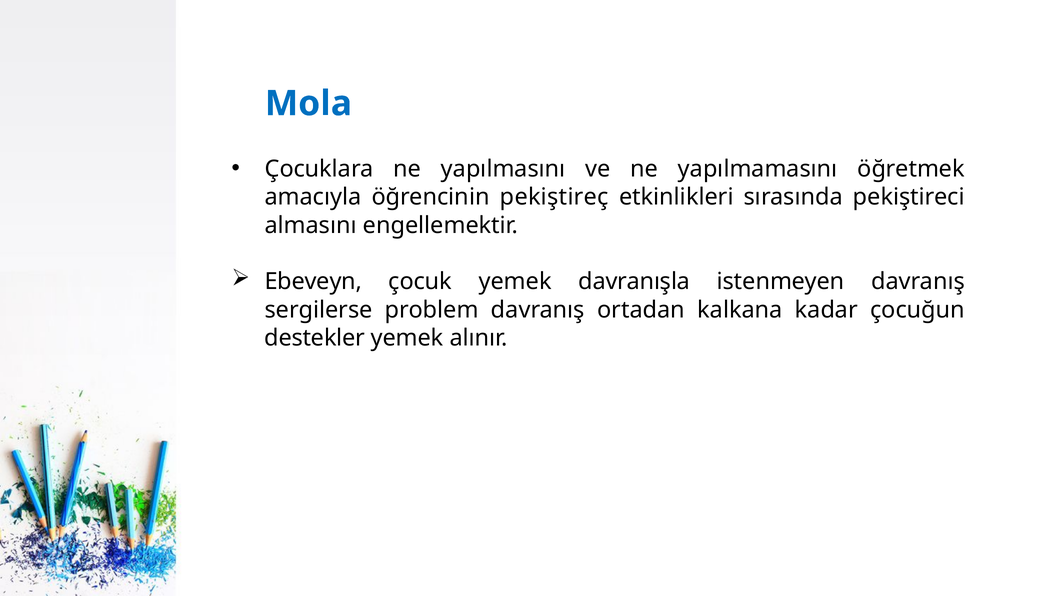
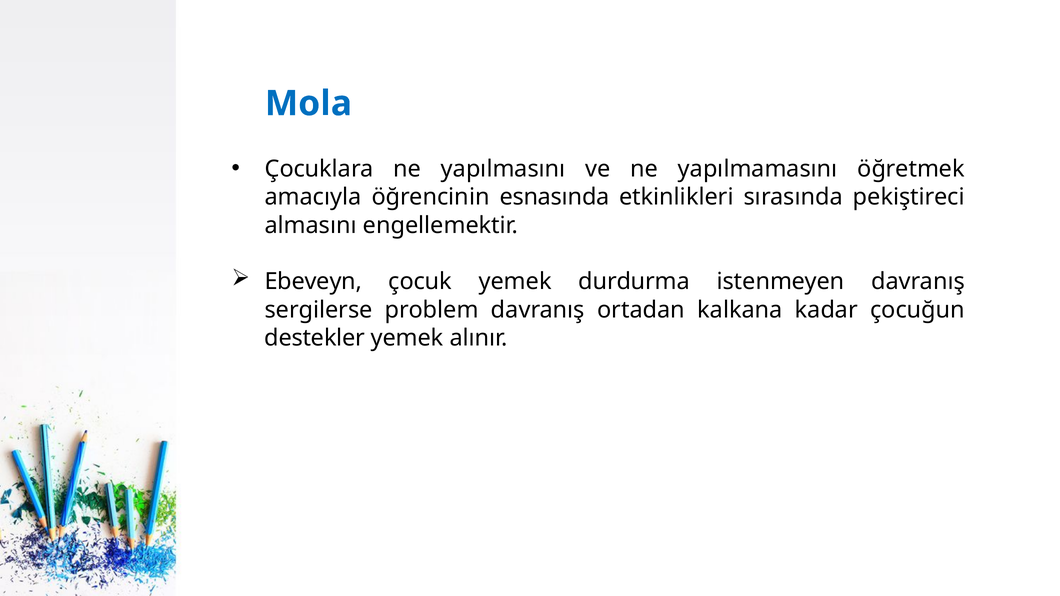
pekiştireç: pekiştireç -> esnasında
davranışla: davranışla -> durdurma
